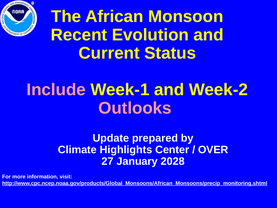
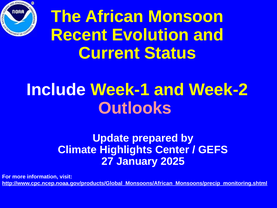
Include colour: pink -> white
OVER: OVER -> GEFS
2028: 2028 -> 2025
